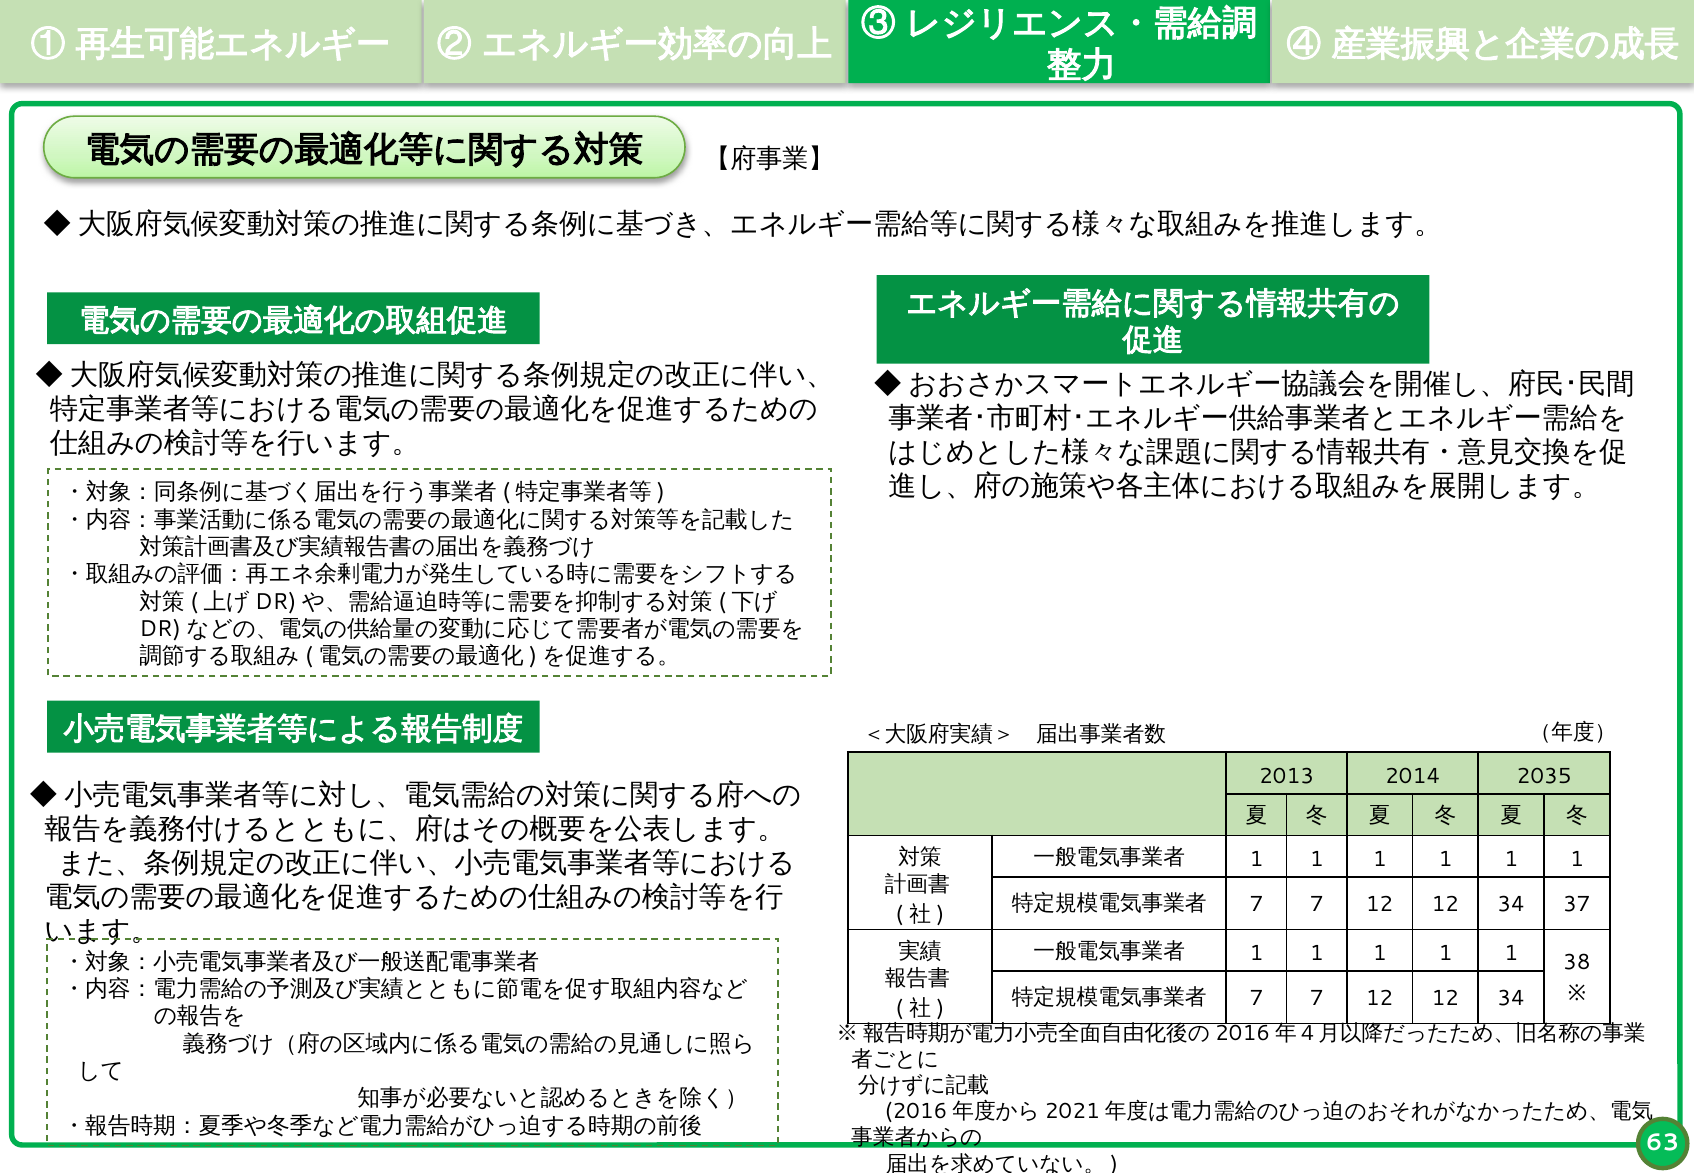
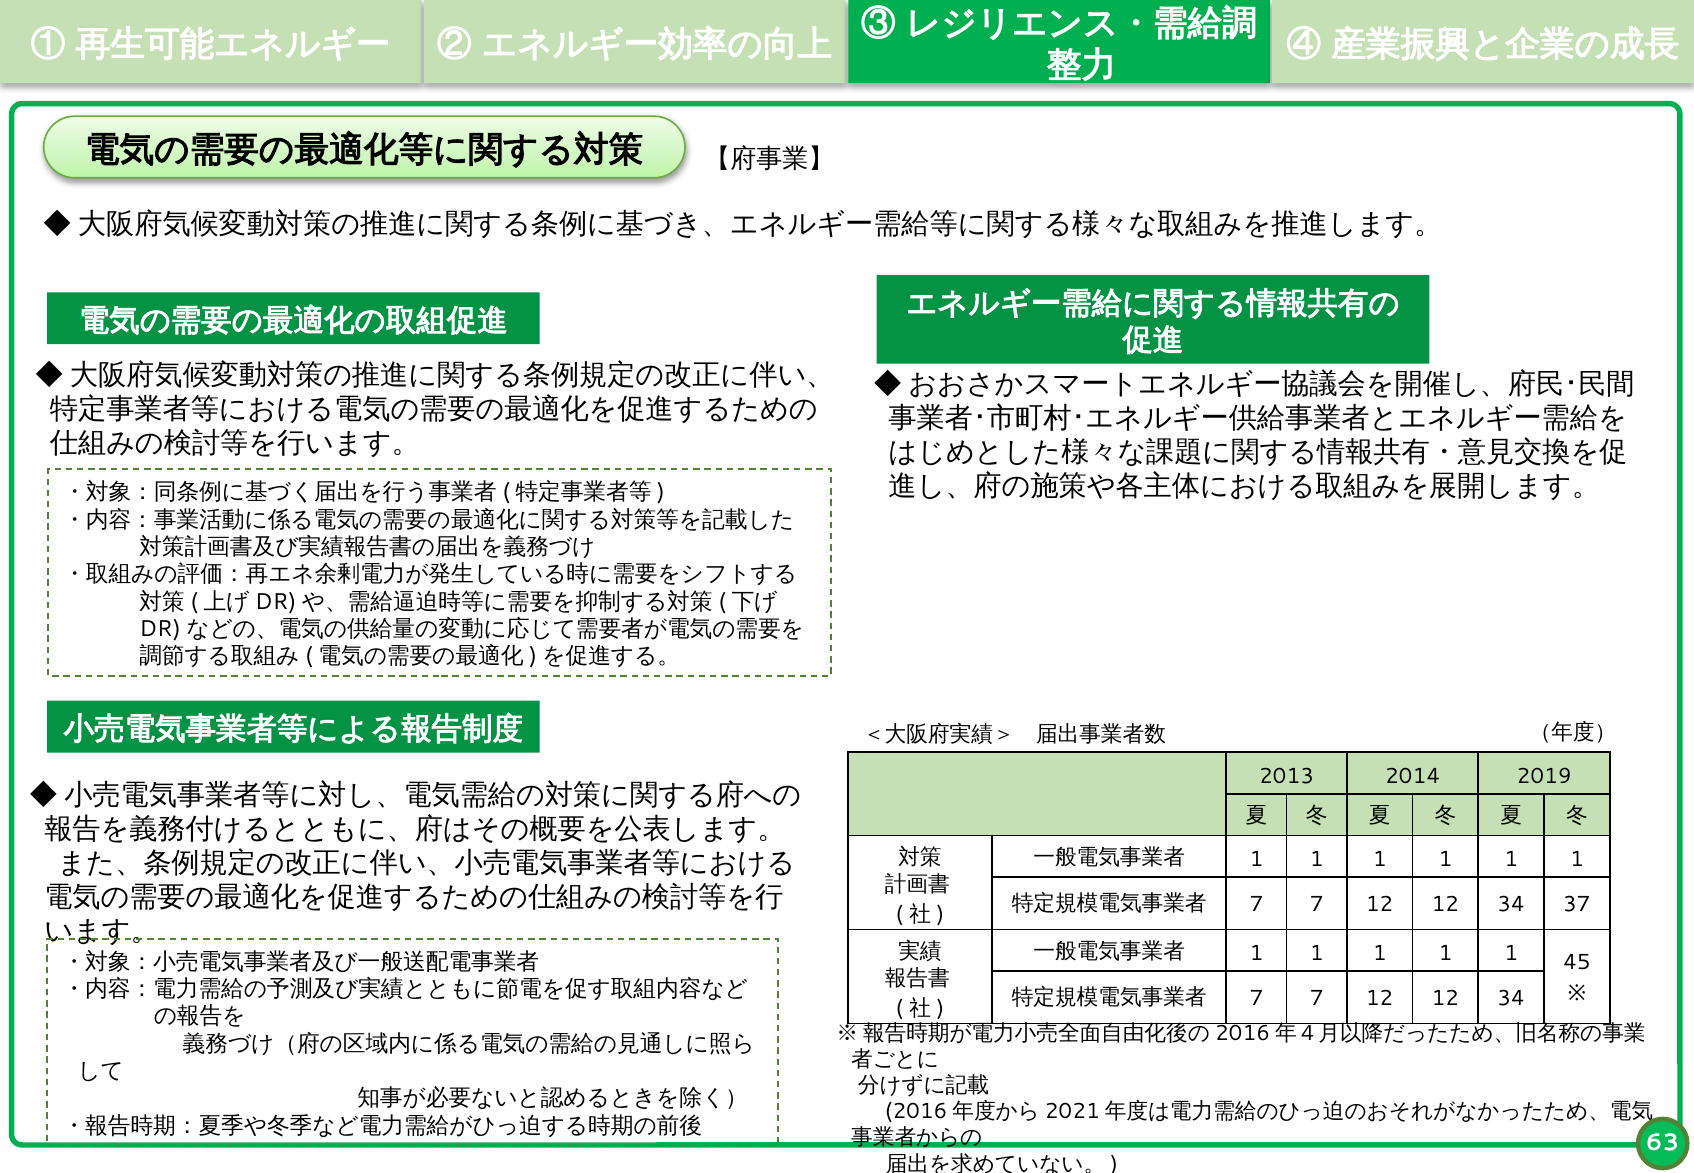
2035: 2035 -> 2019
38: 38 -> 45
